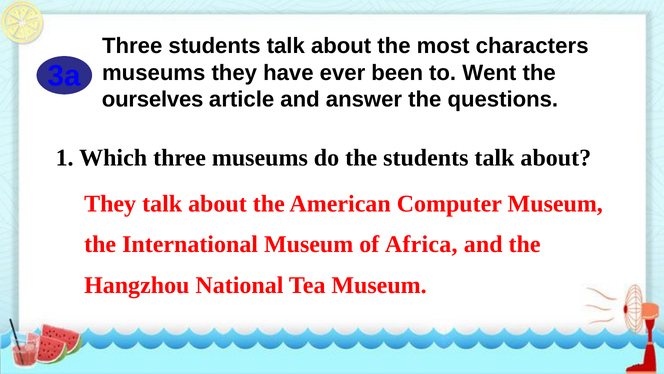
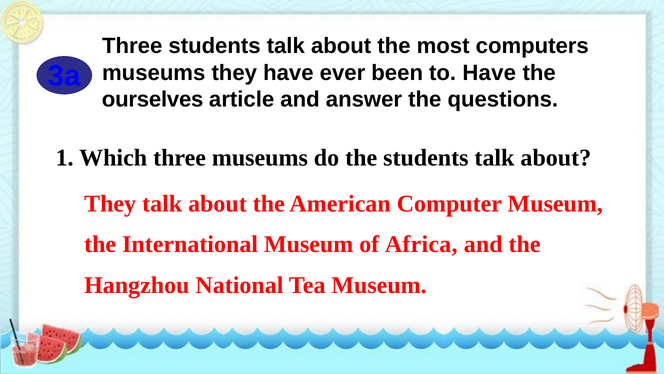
characters: characters -> computers
to Went: Went -> Have
